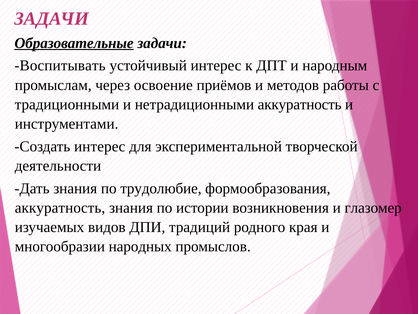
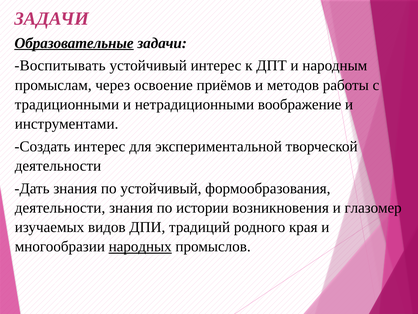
нетрадиционными аккуратность: аккуратность -> воображение
по трудолюбие: трудолюбие -> устойчивый
аккуратность at (60, 207): аккуратность -> деятельности
народных underline: none -> present
